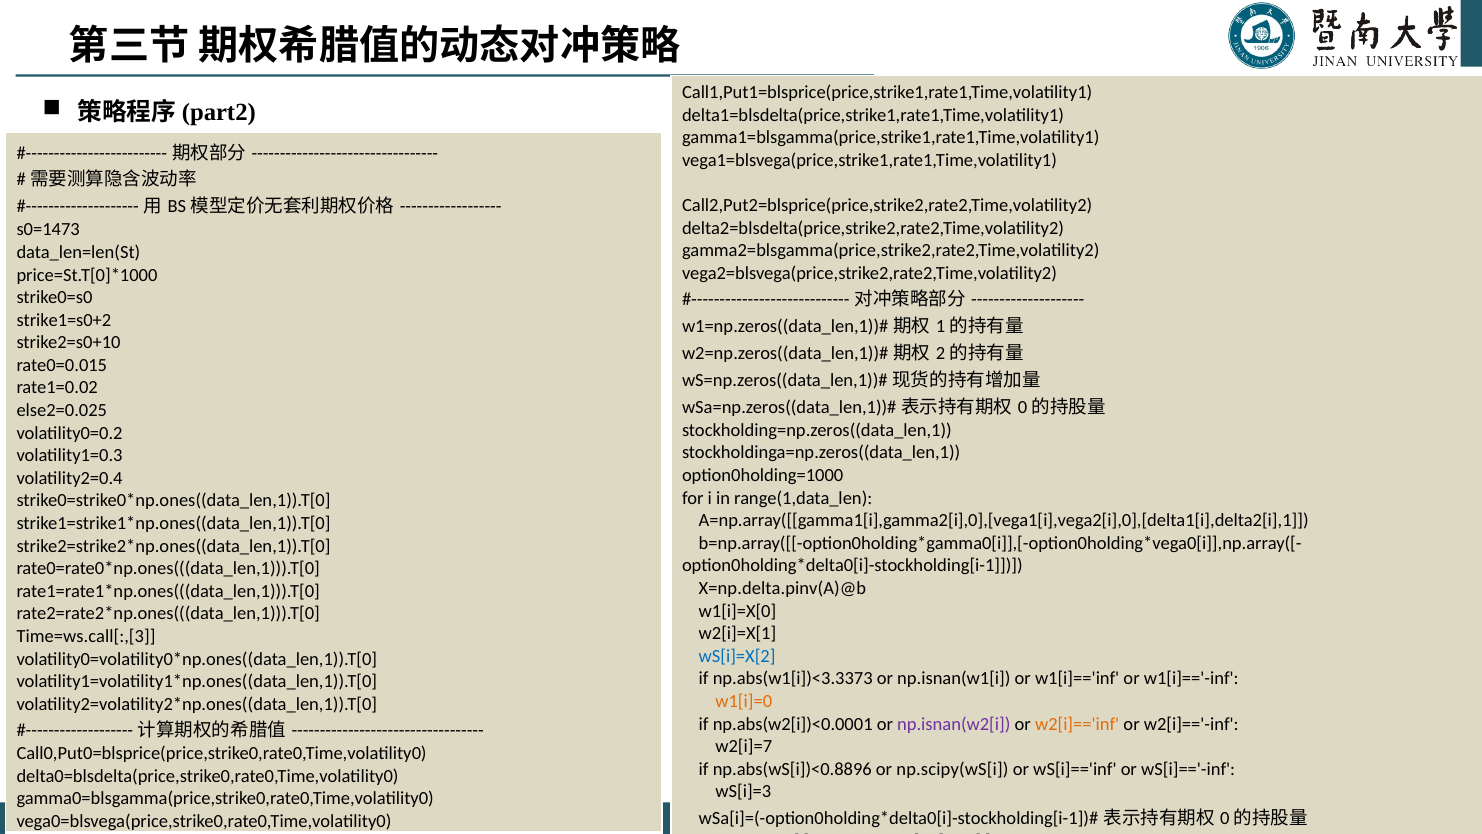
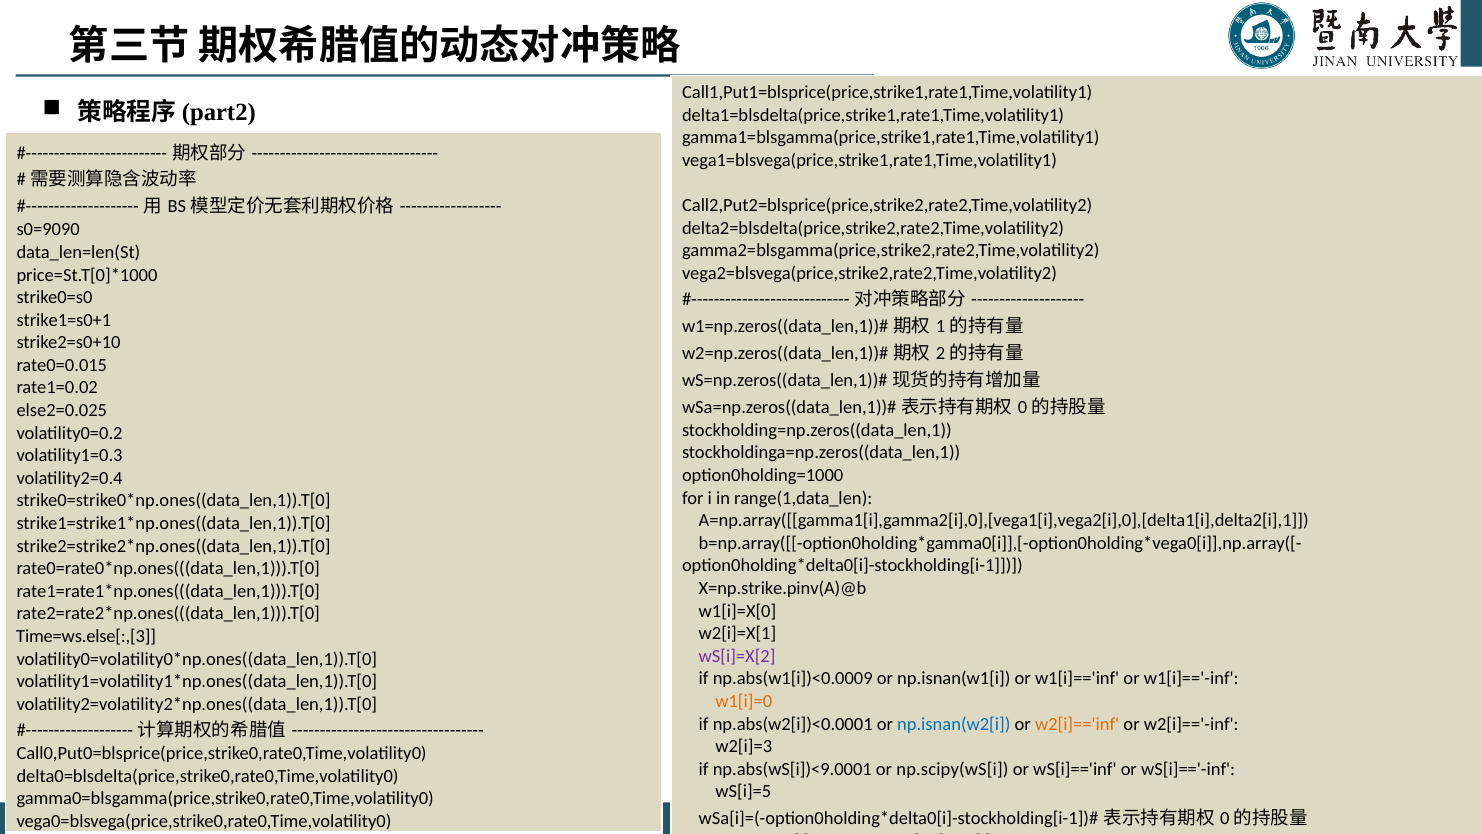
s0=1473: s0=1473 -> s0=9090
strike1=s0+2: strike1=s0+2 -> strike1=s0+1
X=np.delta.pinv(A)@b: X=np.delta.pinv(A)@b -> X=np.strike.pinv(A)@b
Time=ws.call[:,[3: Time=ws.call[:,[3 -> Time=ws.else[:,[3
wS[i]=X[2 colour: blue -> purple
np.abs(w1[i])<3.3373: np.abs(w1[i])<3.3373 -> np.abs(w1[i])<0.0009
np.isnan(w2[i colour: purple -> blue
w2[i]=7: w2[i]=7 -> w2[i]=3
np.abs(wS[i])<0.8896: np.abs(wS[i])<0.8896 -> np.abs(wS[i])<9.0001
wS[i]=3: wS[i]=3 -> wS[i]=5
